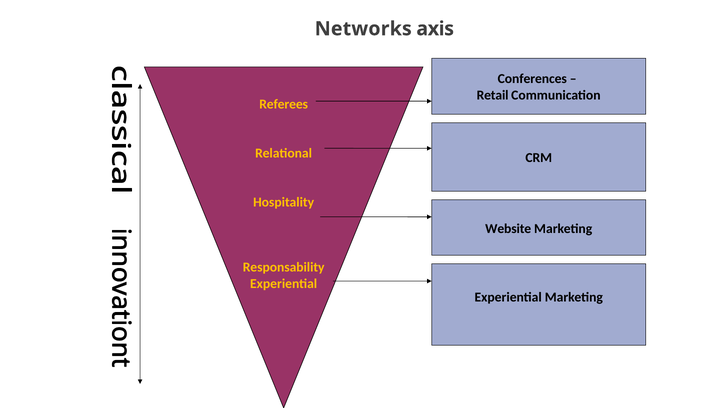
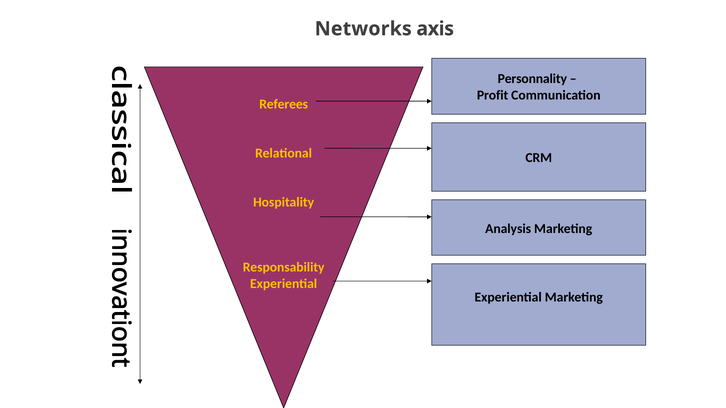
Conferences: Conferences -> Personnality
Retail: Retail -> Profit
Website: Website -> Analysis
